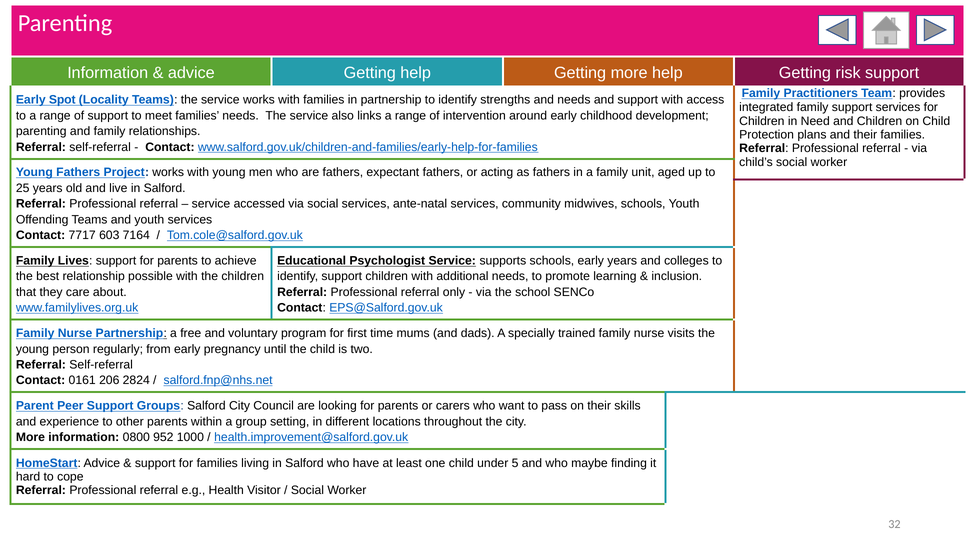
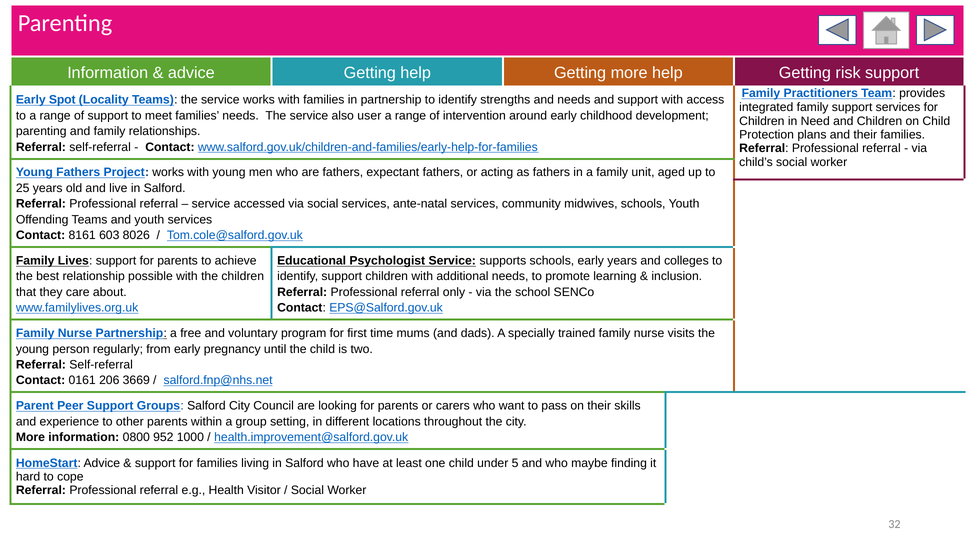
links: links -> user
7717: 7717 -> 8161
7164: 7164 -> 8026
2824: 2824 -> 3669
